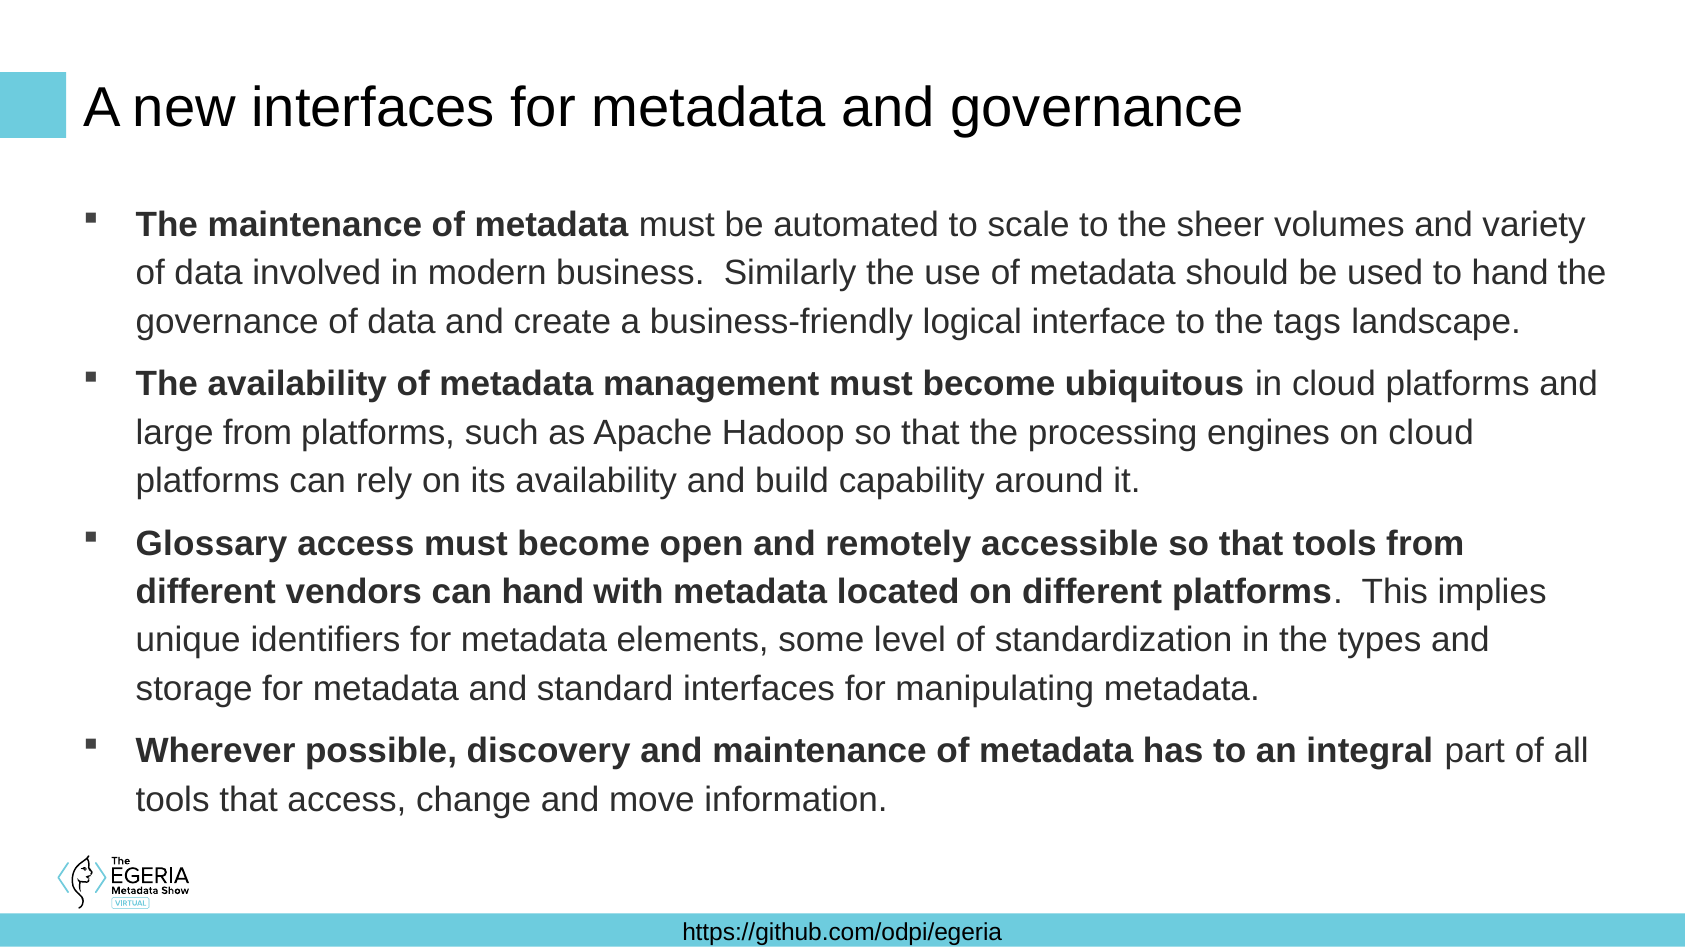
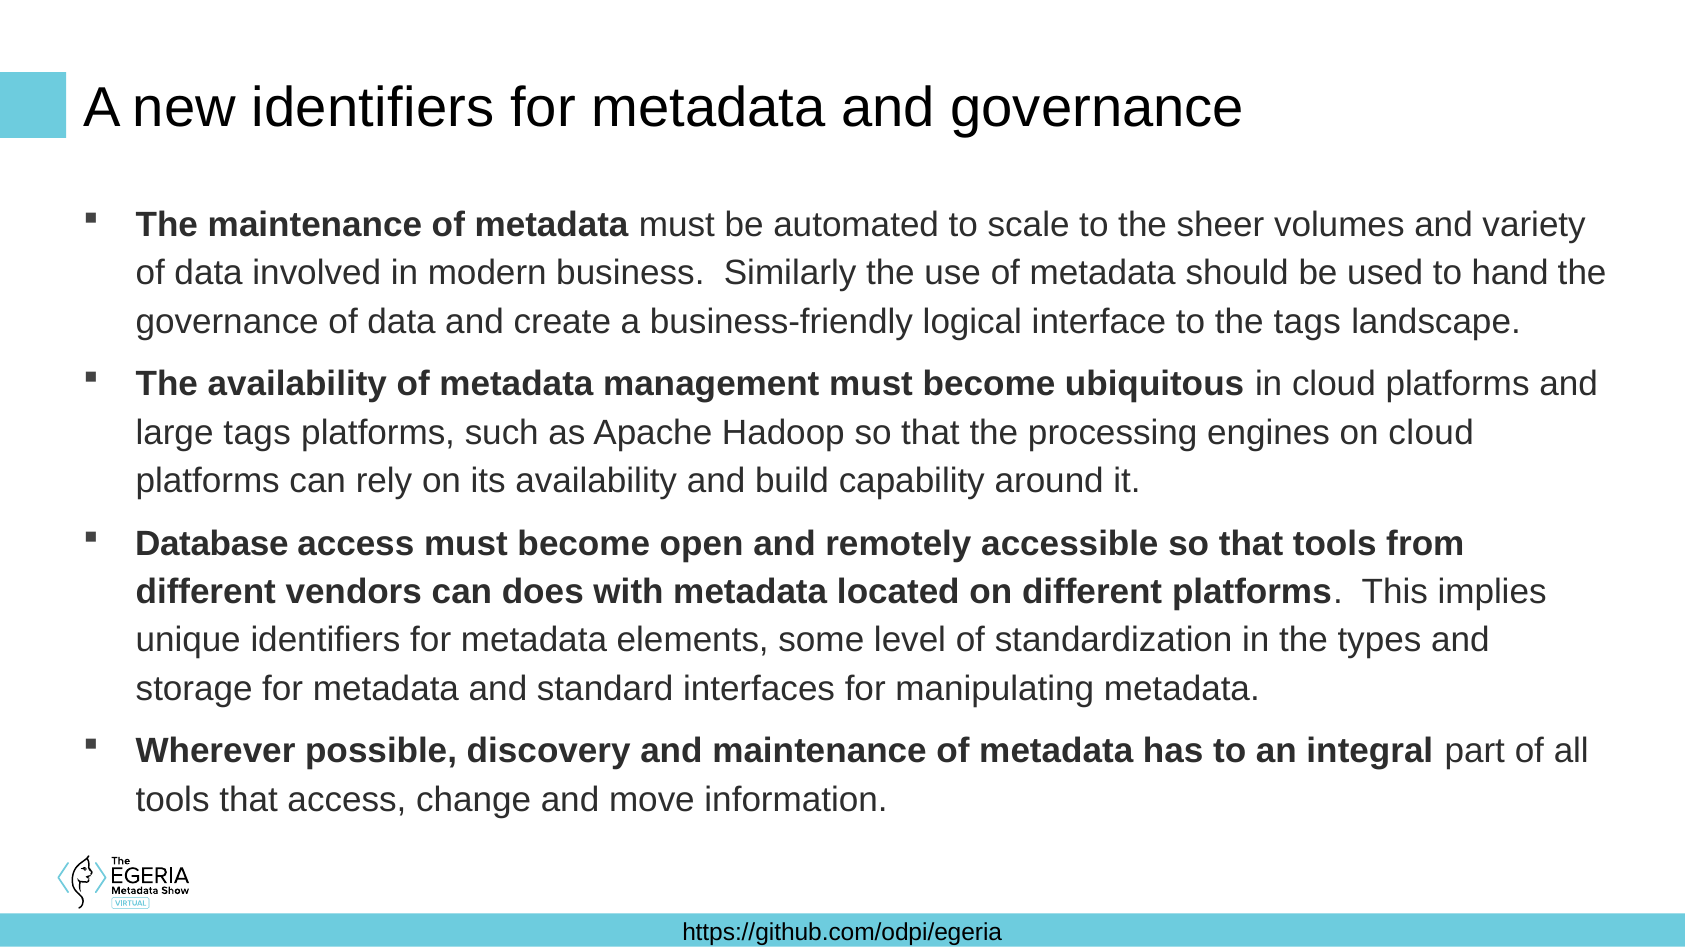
new interfaces: interfaces -> identifiers
large from: from -> tags
Glossary: Glossary -> Database
can hand: hand -> does
